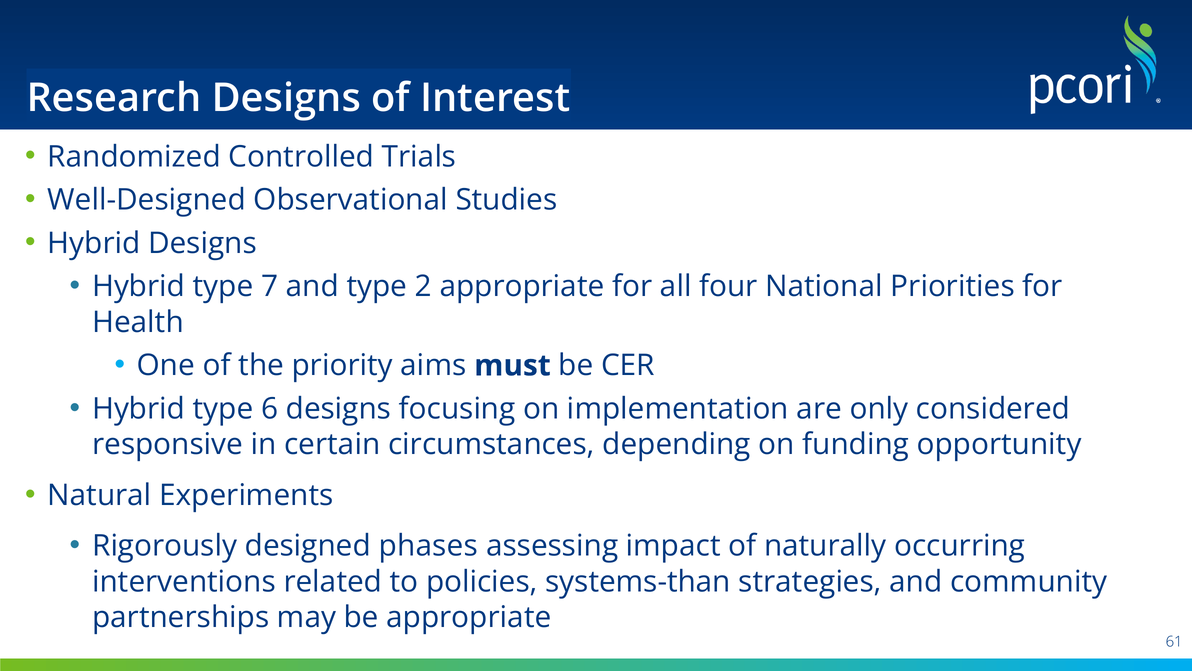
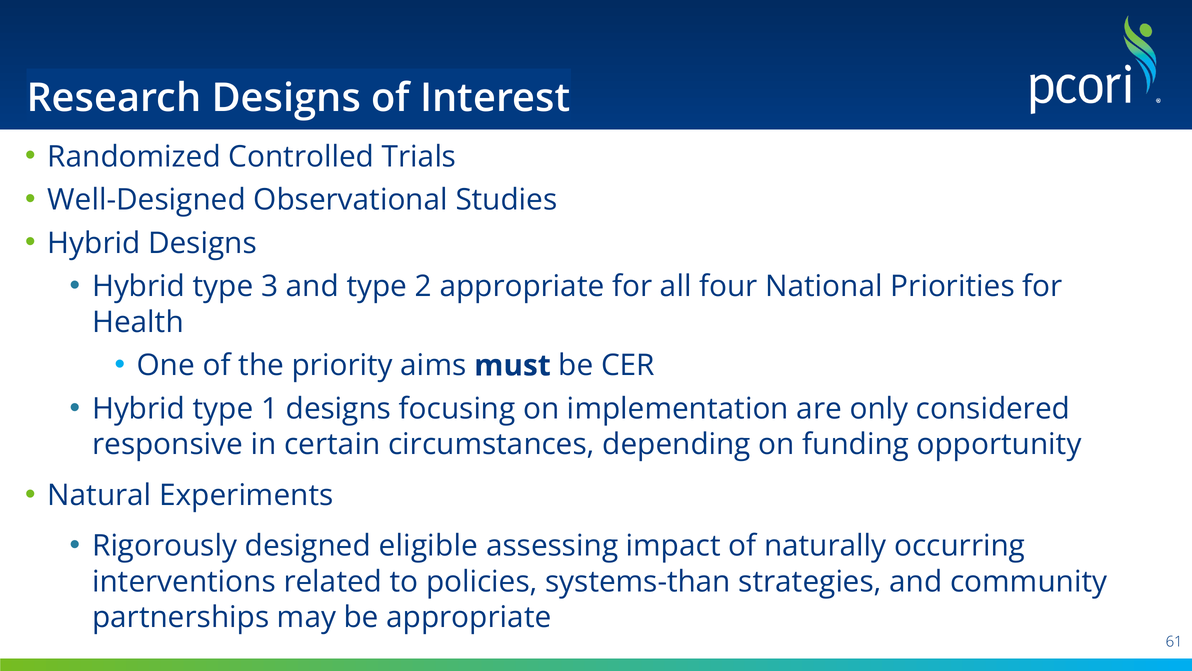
7: 7 -> 3
6: 6 -> 1
phases: phases -> eligible
